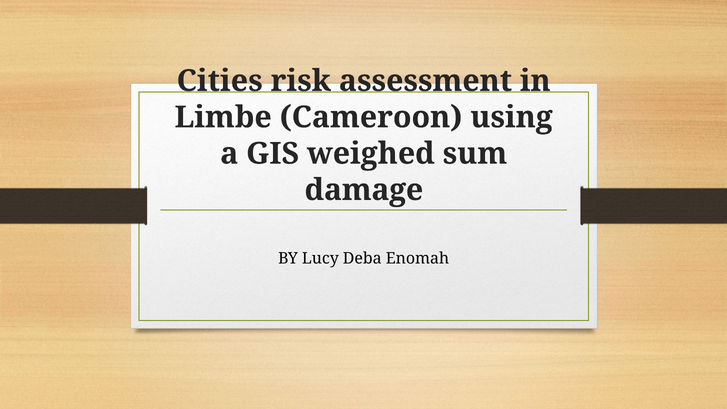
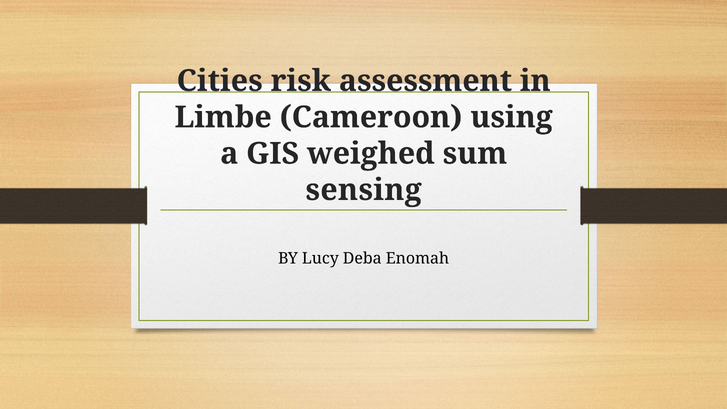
damage: damage -> sensing
